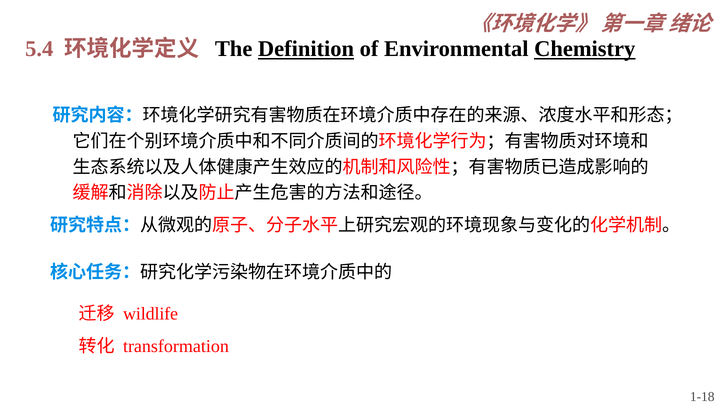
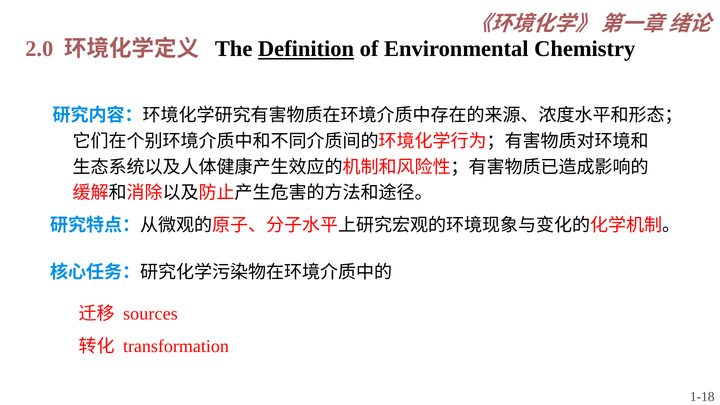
5.4: 5.4 -> 2.0
Chemistry underline: present -> none
wildlife: wildlife -> sources
